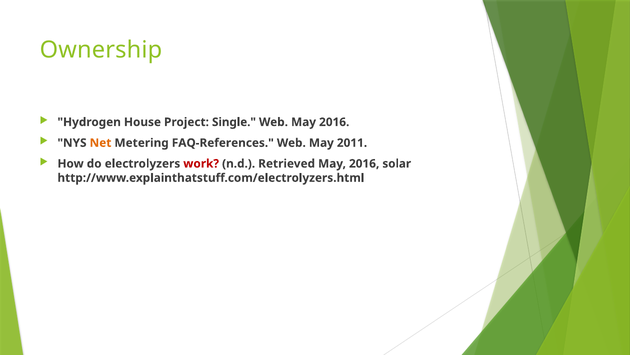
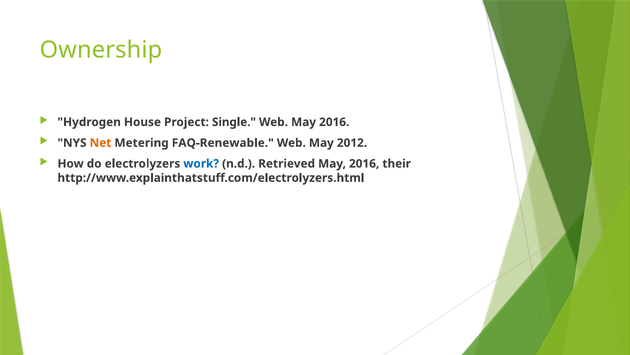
FAQ-References: FAQ-References -> FAQ-Renewable
2011: 2011 -> 2012
work colour: red -> blue
solar: solar -> their
